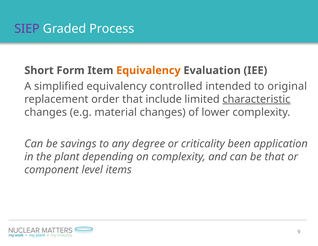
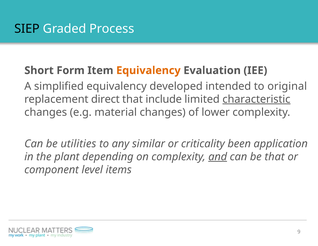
SIEP colour: purple -> black
controlled: controlled -> developed
order: order -> direct
savings: savings -> utilities
degree: degree -> similar
and underline: none -> present
